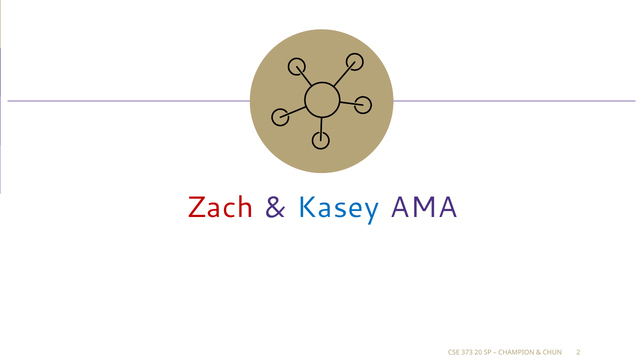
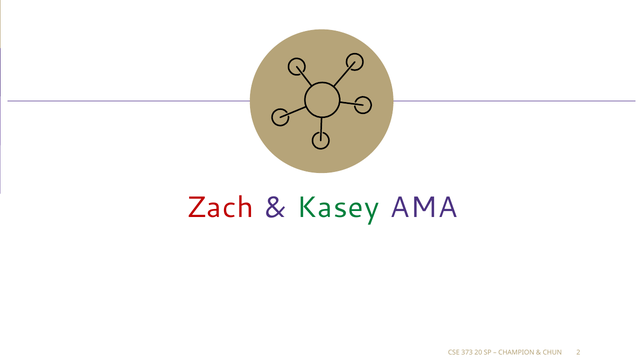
Kasey colour: blue -> green
